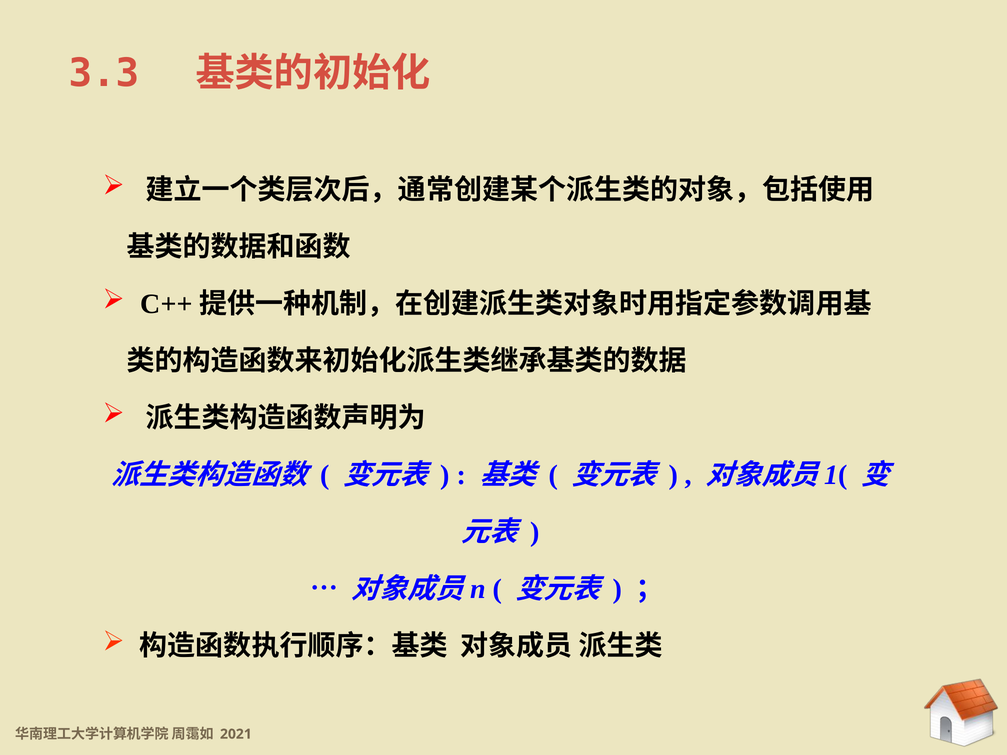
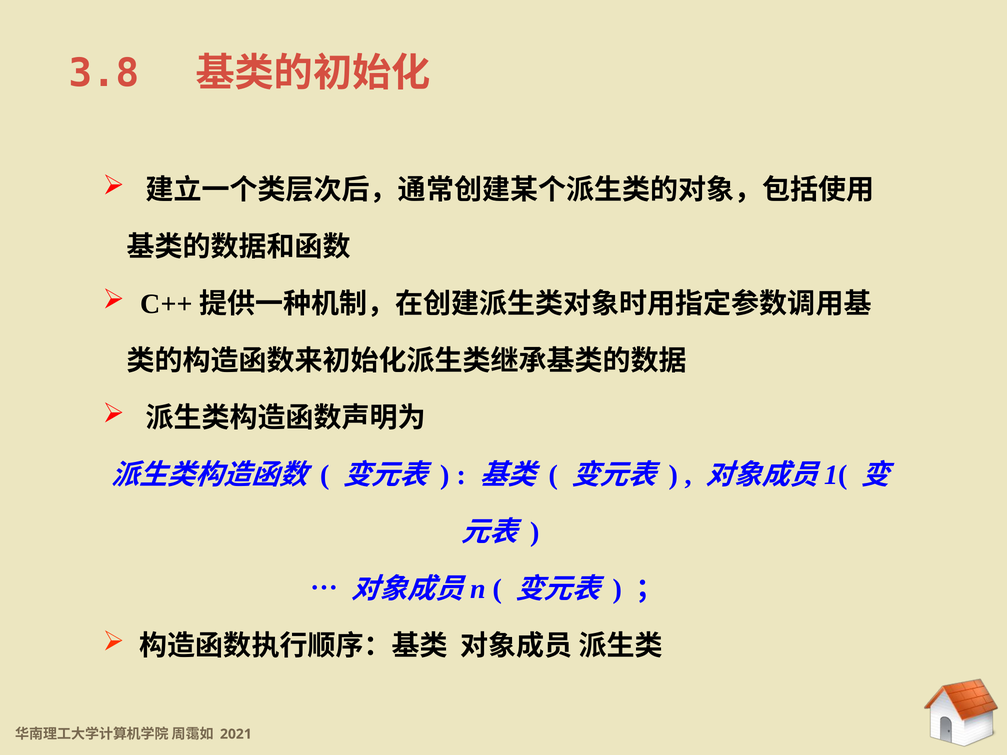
3.3: 3.3 -> 3.8
